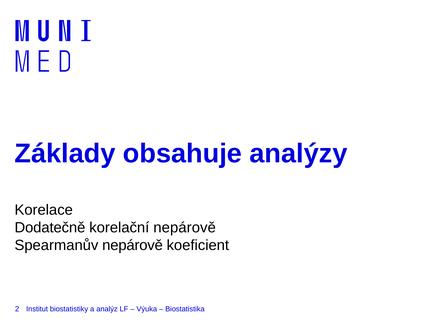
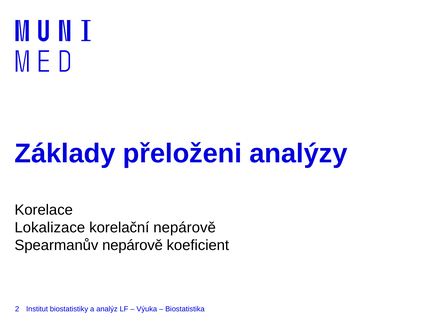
obsahuje: obsahuje -> přeloženi
Dodatečně: Dodatečně -> Lokalizace
